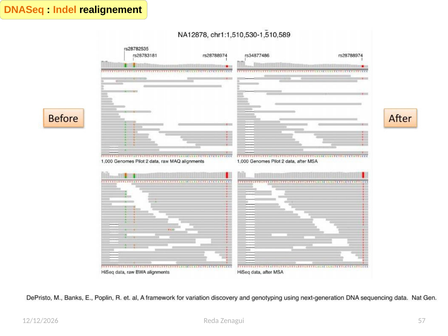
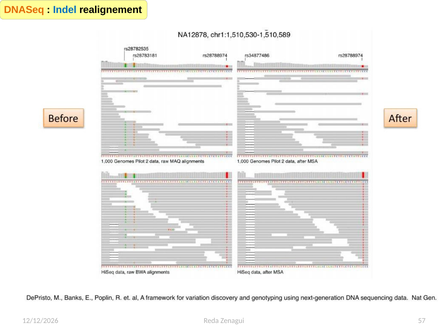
Indel colour: orange -> blue
